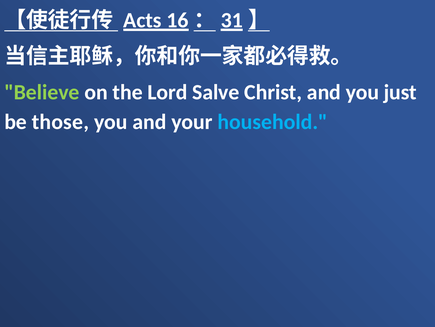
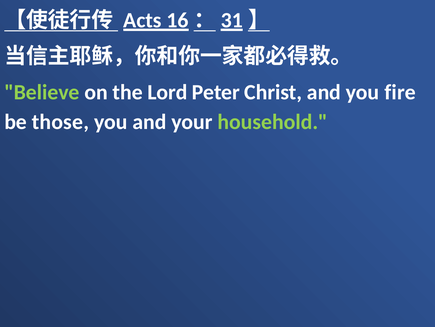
Salve: Salve -> Peter
just: just -> fire
household colour: light blue -> light green
